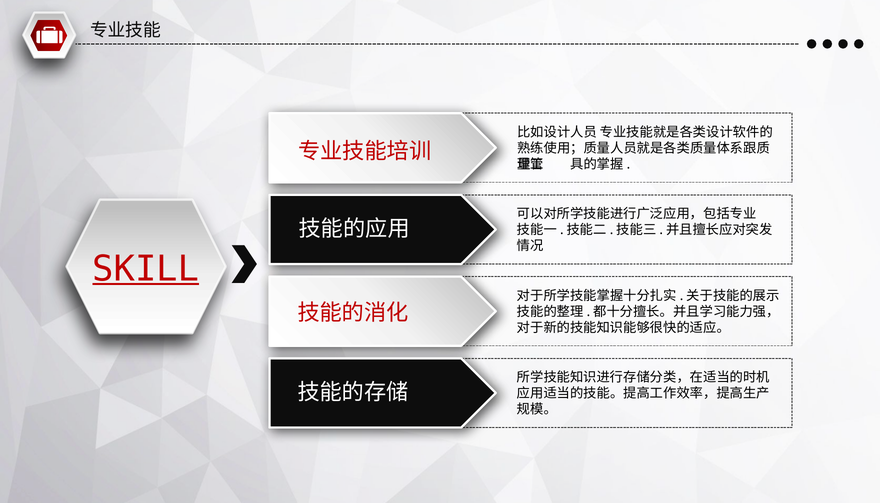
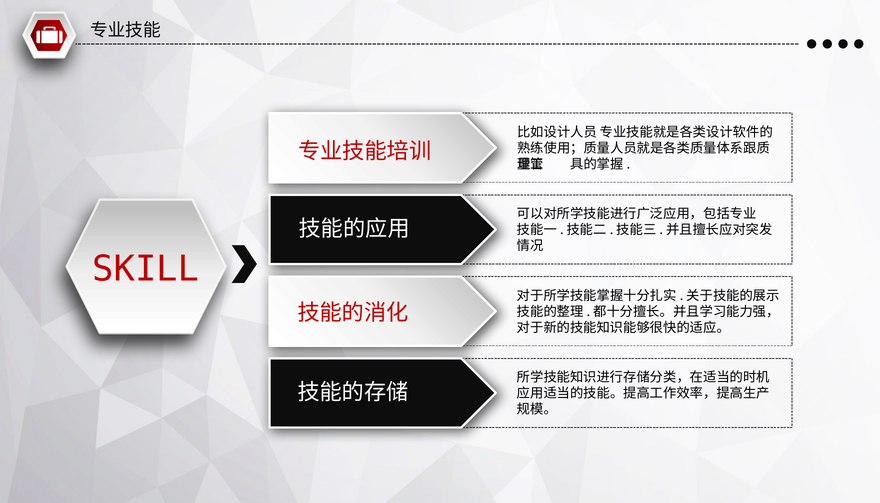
SKILL underline: present -> none
